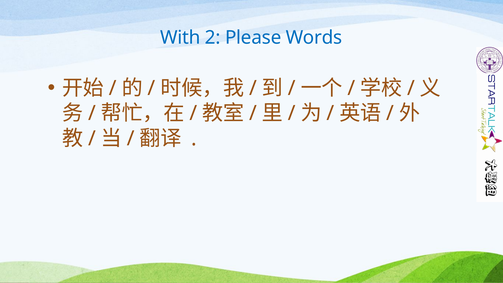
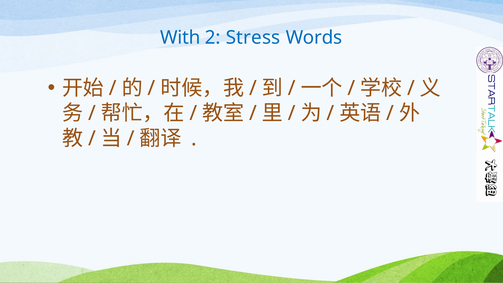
Please: Please -> Stress
